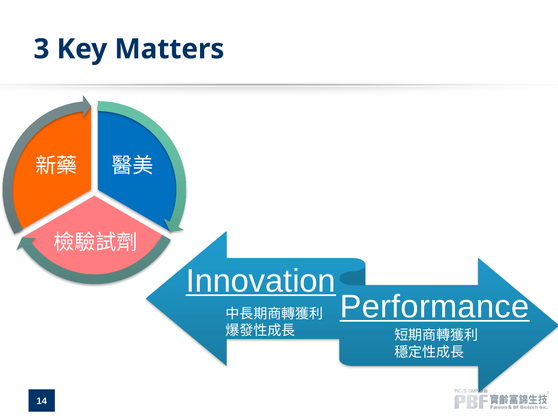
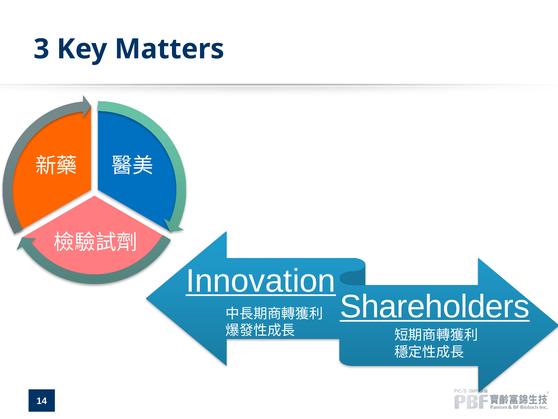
Performance: Performance -> Shareholders
